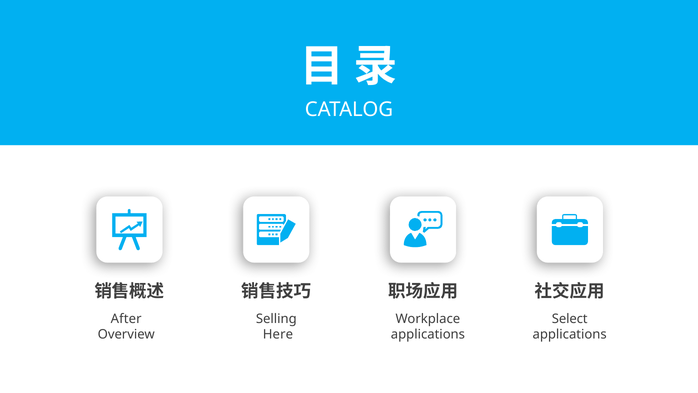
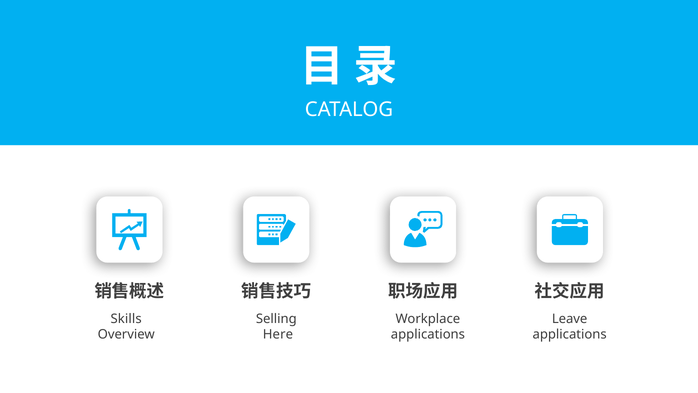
After: After -> Skills
Select: Select -> Leave
